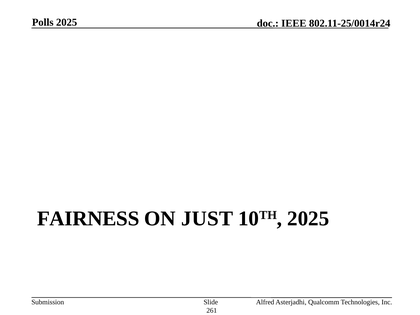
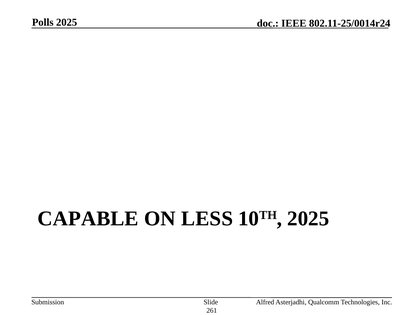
FAIRNESS: FAIRNESS -> CAPABLE
JUST: JUST -> LESS
